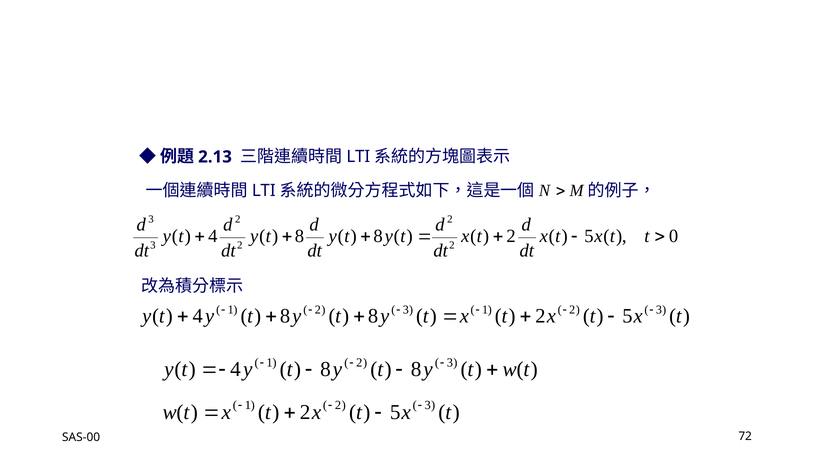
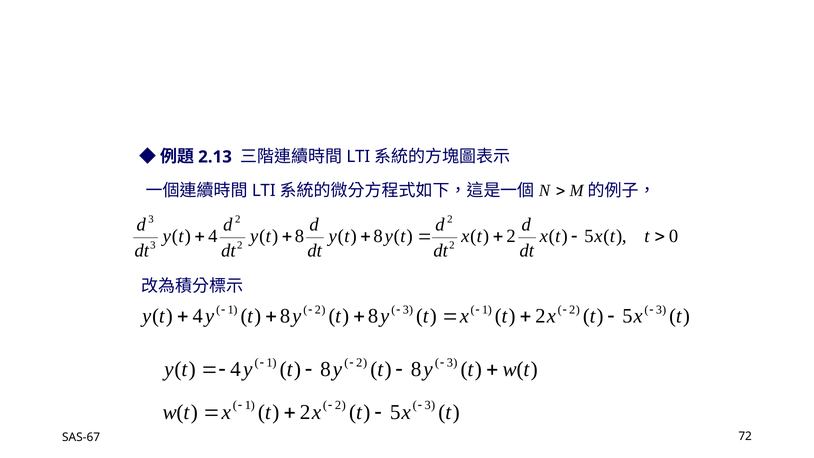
SAS-00: SAS-00 -> SAS-67
